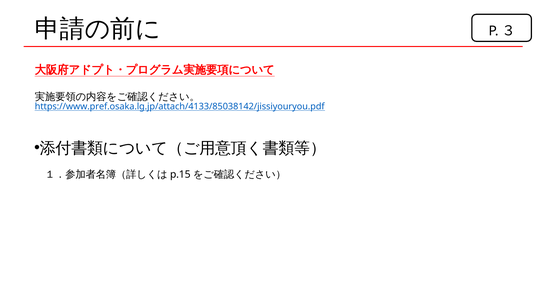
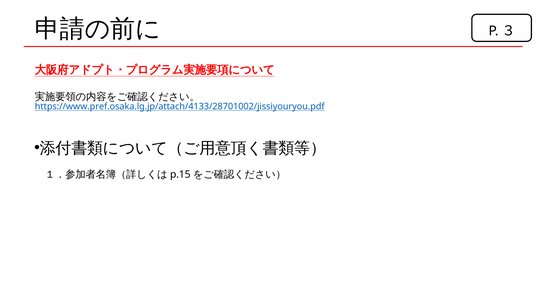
https://www.pref.osaka.lg.jp/attach/4133/85038142/jissiyouryou.pdf: https://www.pref.osaka.lg.jp/attach/4133/85038142/jissiyouryou.pdf -> https://www.pref.osaka.lg.jp/attach/4133/28701002/jissiyouryou.pdf
